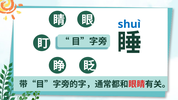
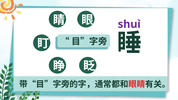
shuì colour: blue -> purple
